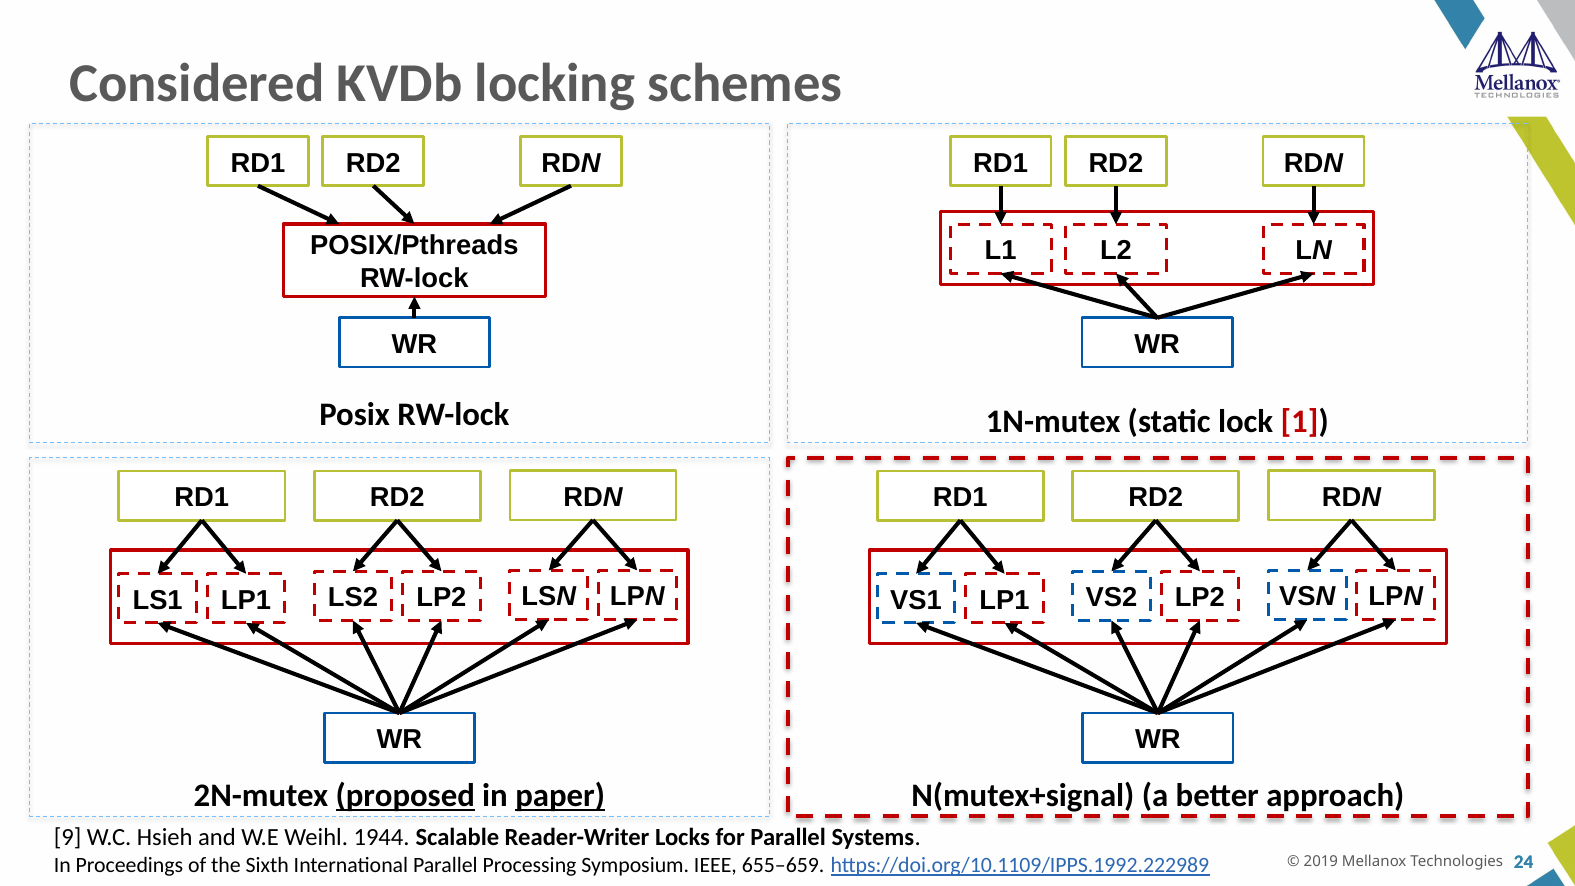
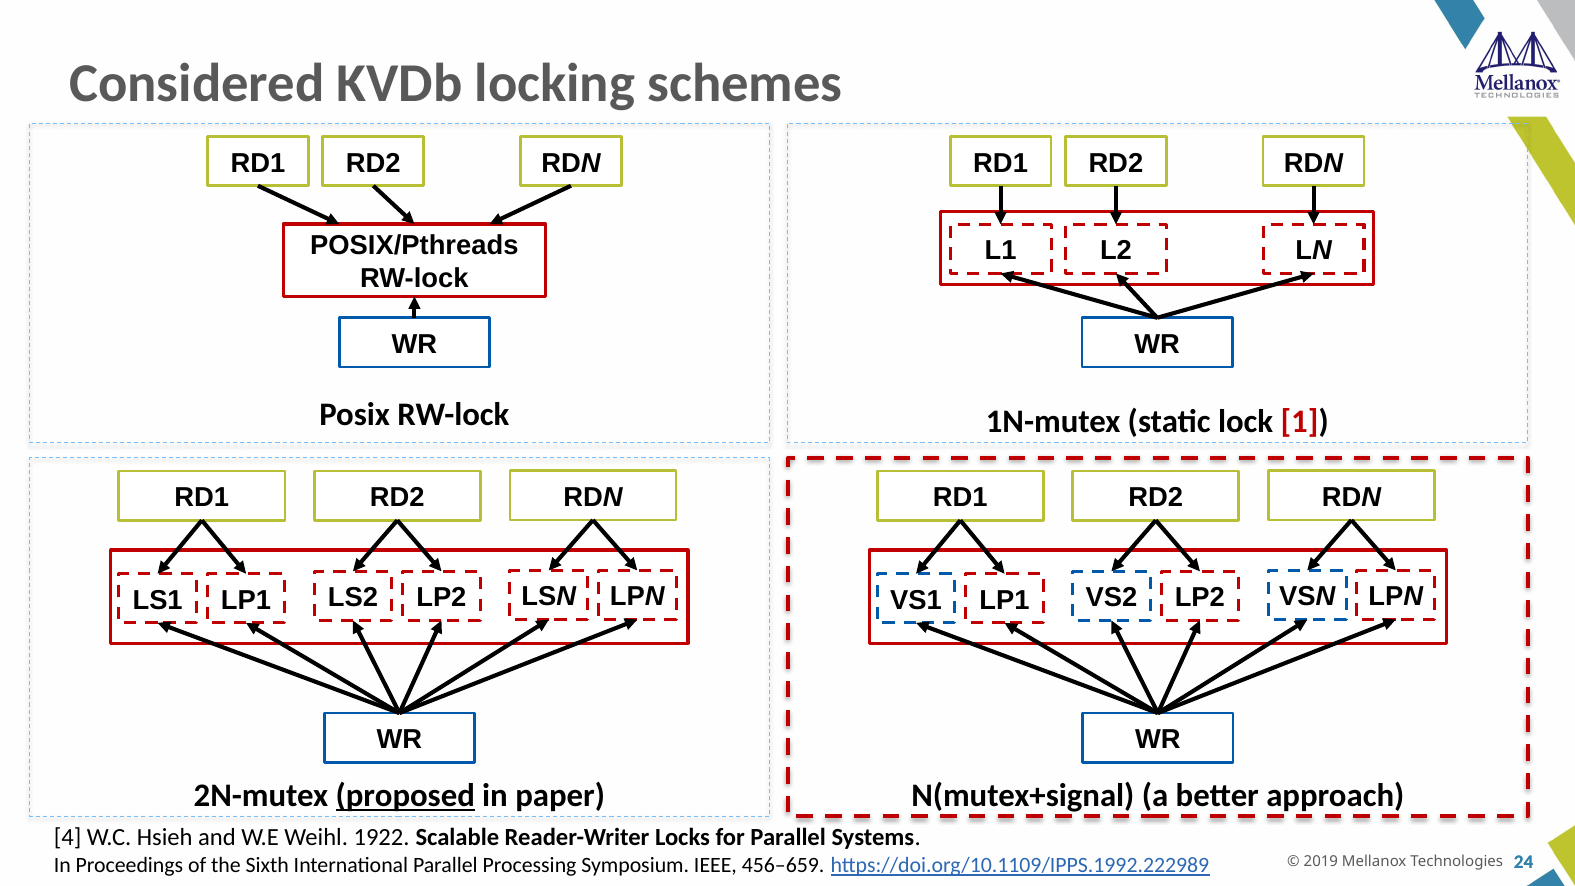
paper underline: present -> none
9: 9 -> 4
1944: 1944 -> 1922
655–659: 655–659 -> 456–659
